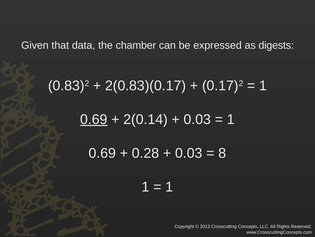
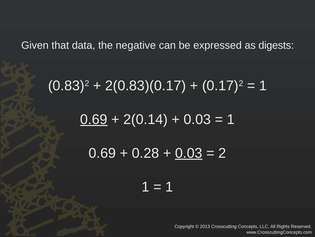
chamber: chamber -> negative
0.03 at (189, 153) underline: none -> present
8: 8 -> 2
